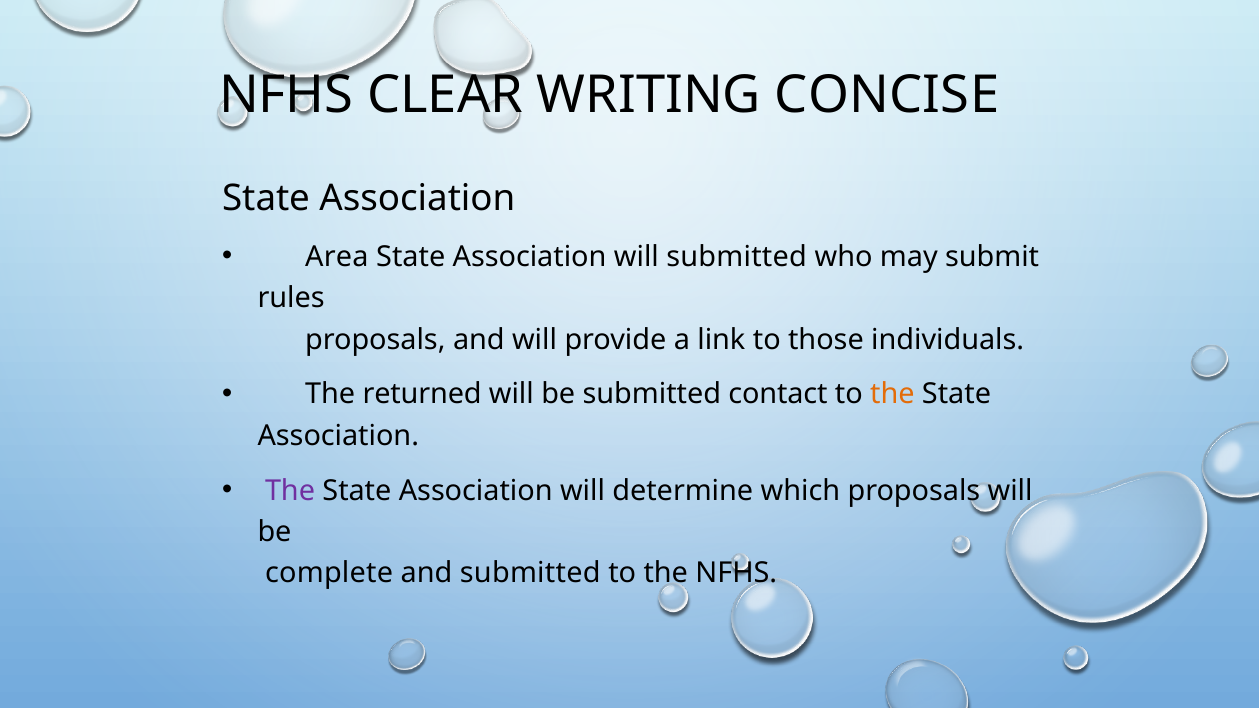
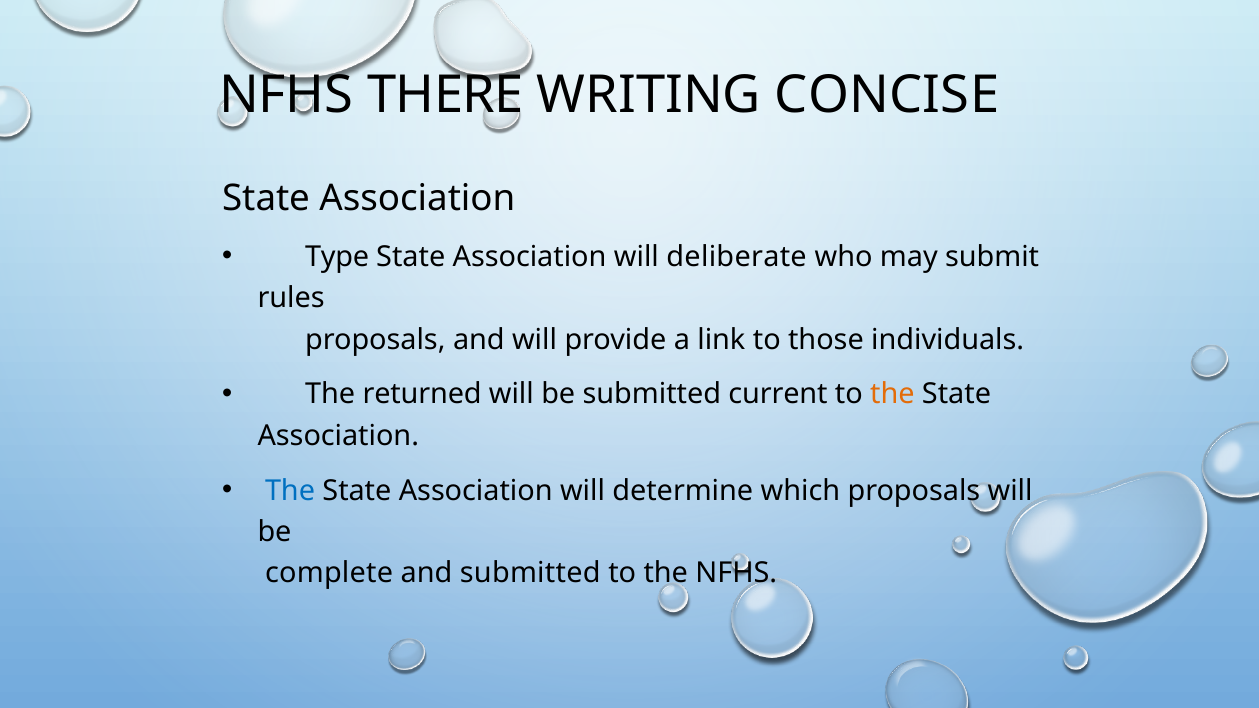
CLEAR: CLEAR -> THERE
Area: Area -> Type
will submitted: submitted -> deliberate
contact: contact -> current
The at (290, 491) colour: purple -> blue
